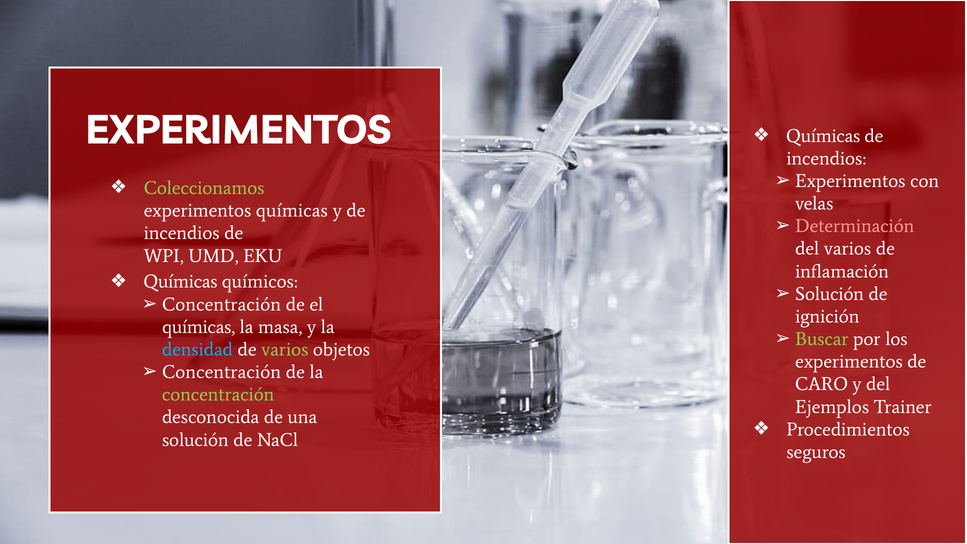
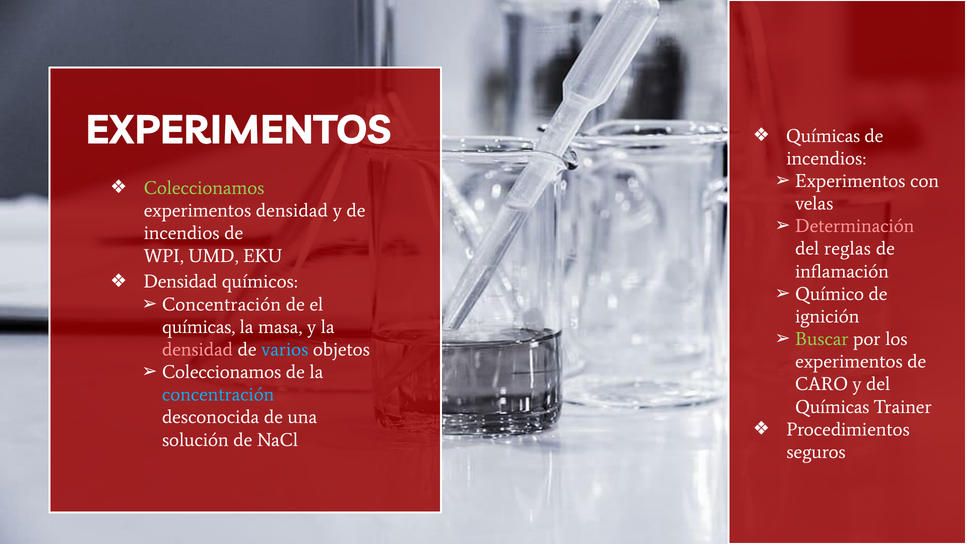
experimentos químicas: químicas -> densidad
del varios: varios -> reglas
Químicas at (180, 282): Químicas -> Densidad
Solución at (830, 294): Solución -> Químico
densidad at (197, 349) colour: light blue -> pink
varios at (285, 349) colour: light green -> light blue
Concentración at (221, 372): Concentración -> Coleccionamos
concentración at (218, 395) colour: light green -> light blue
Ejemplos at (832, 407): Ejemplos -> Químicas
